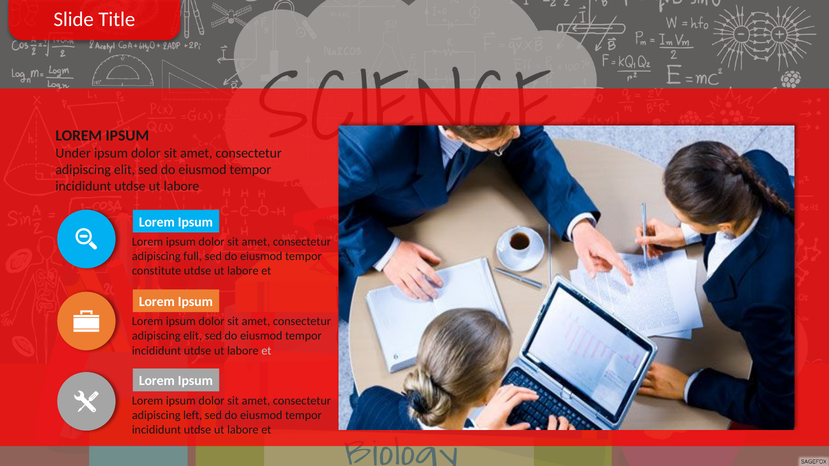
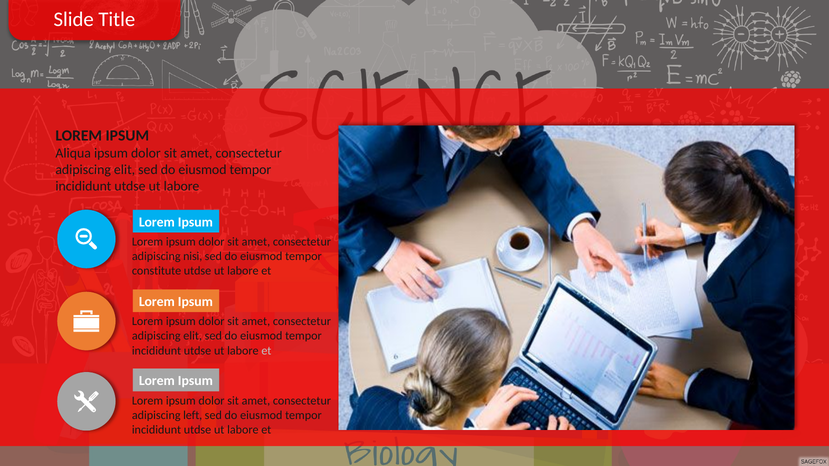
Under: Under -> Aliqua
full: full -> nisi
